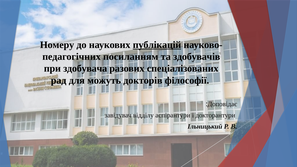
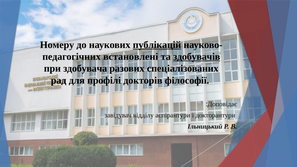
посиланням: посиланням -> встановлені
здобувачів underline: none -> present
можуть: можуть -> профілі
